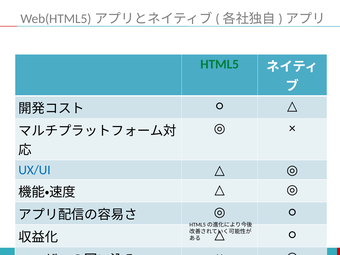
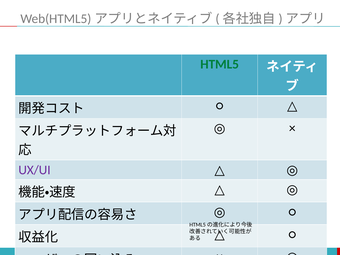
UX/UI colour: blue -> purple
